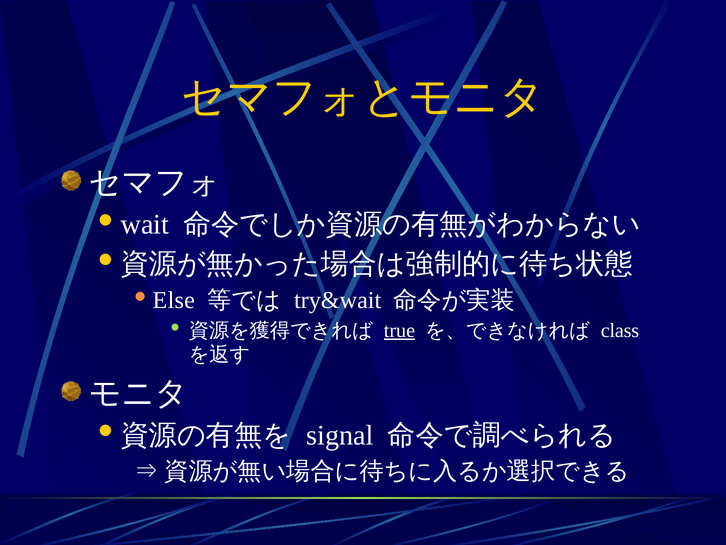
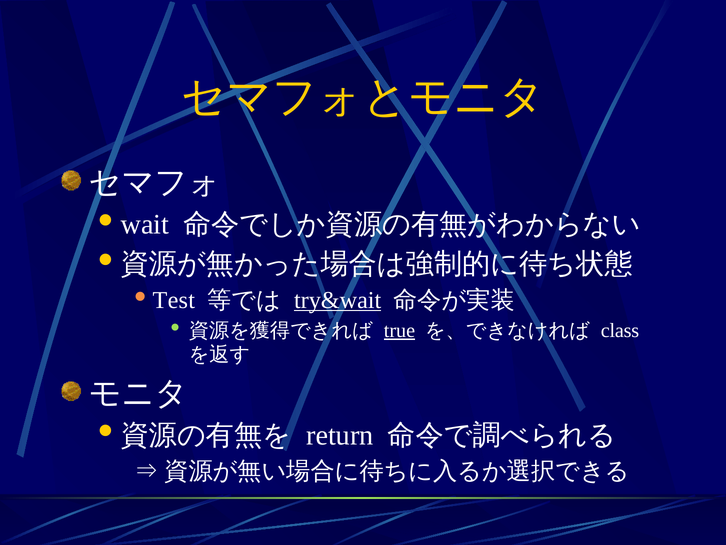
Else: Else -> Test
try&wait underline: none -> present
signal: signal -> return
